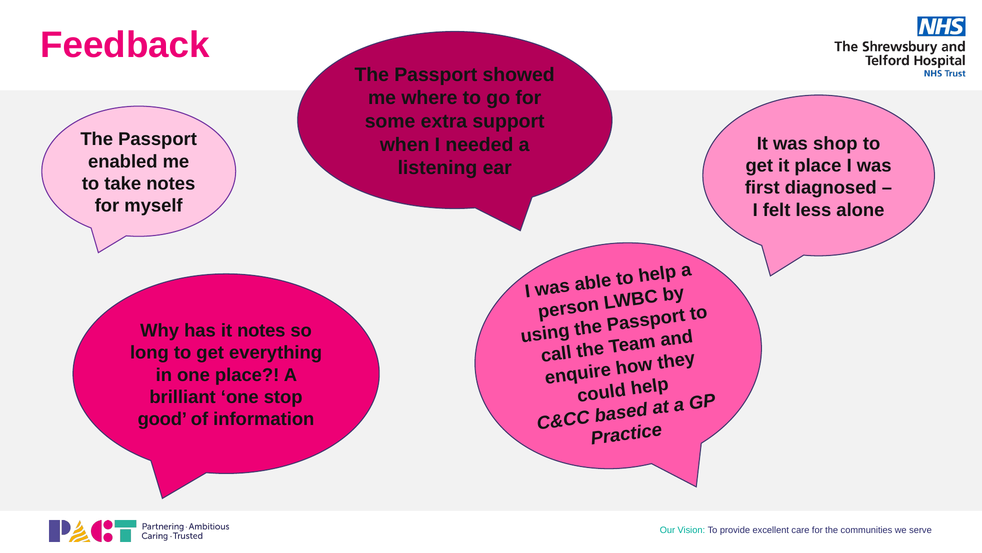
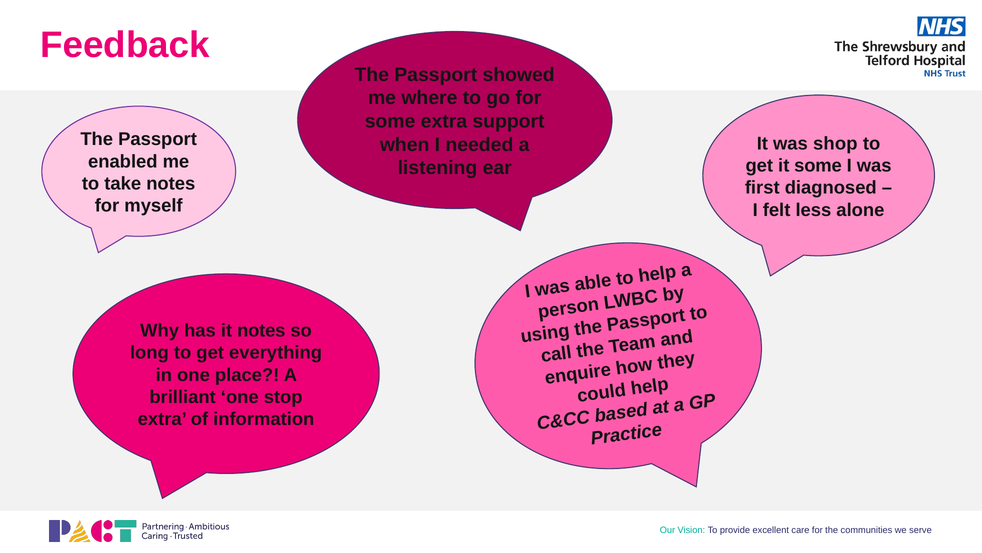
it place: place -> some
good at (162, 419): good -> extra
